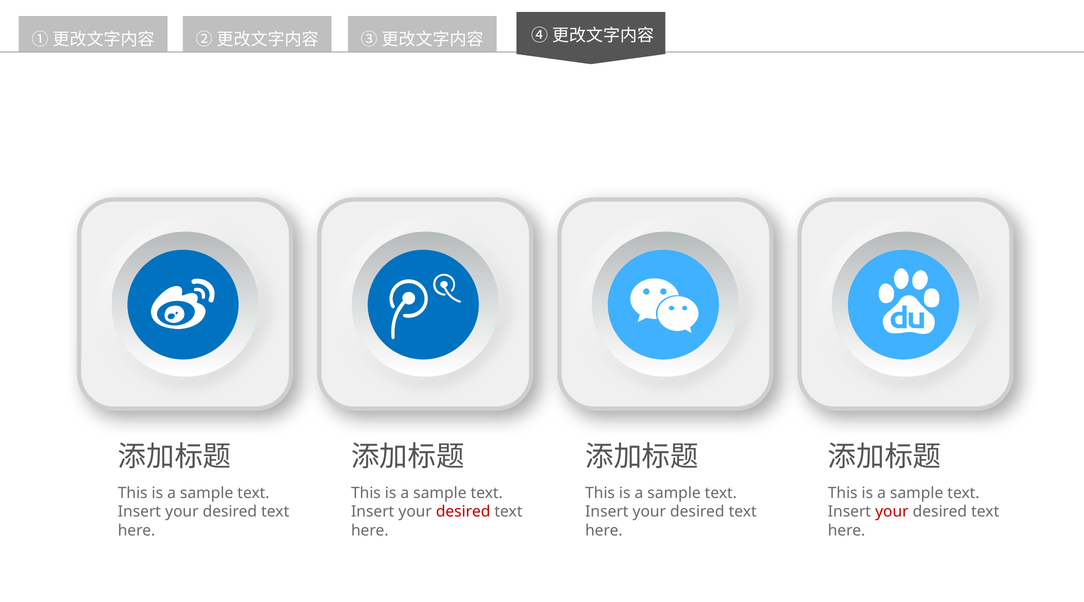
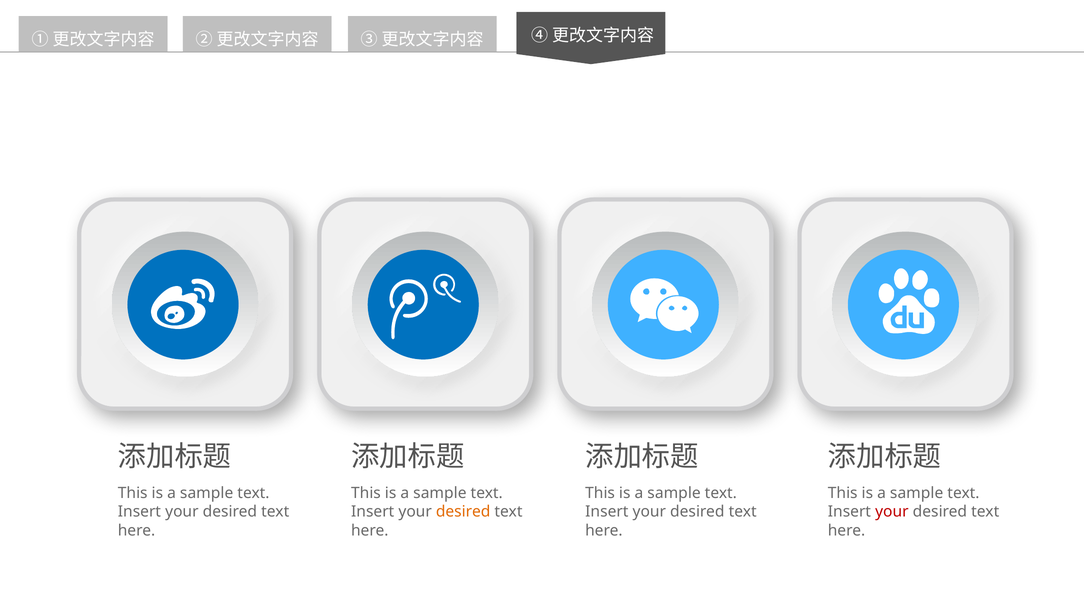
desired at (463, 512) colour: red -> orange
